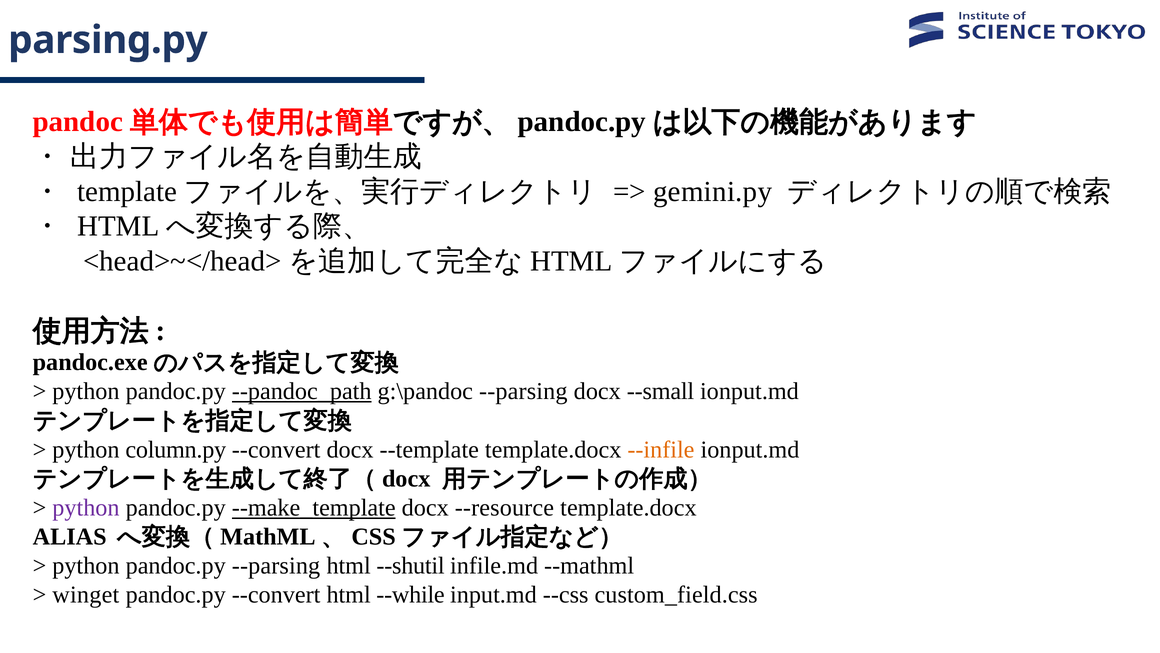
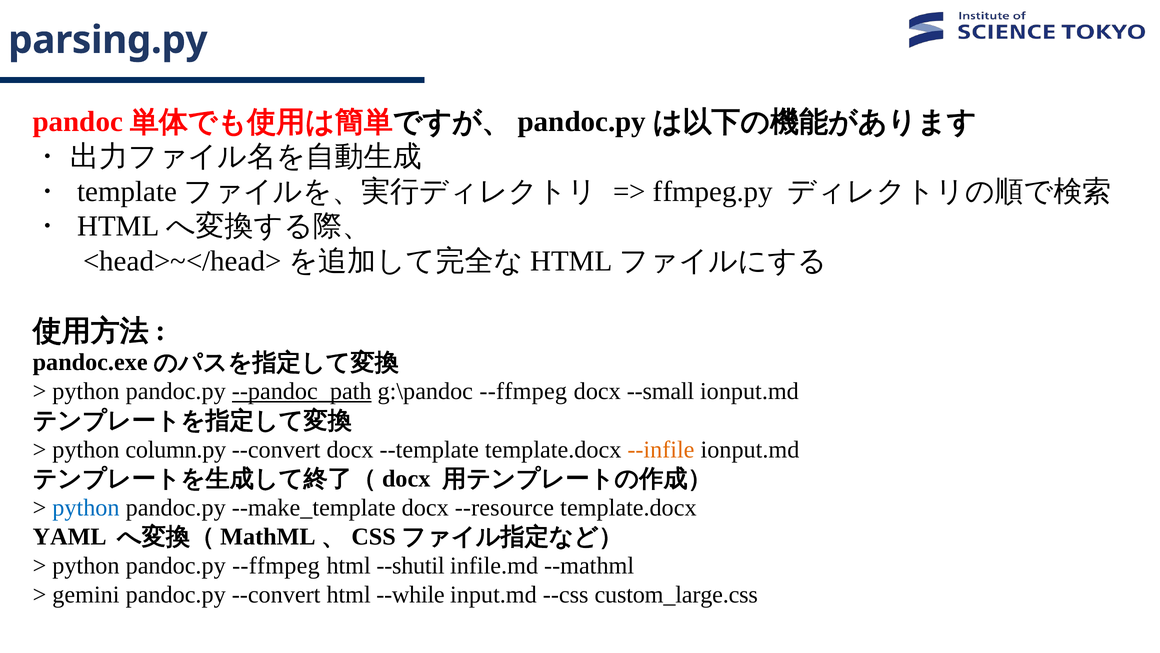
gemini.py: gemini.py -> ffmpeg.py
g:\pandoc --parsing: --parsing -> --ffmpeg
python at (86, 507) colour: purple -> blue
--make_template underline: present -> none
ALIAS: ALIAS -> YAML
pandoc.py --parsing: --parsing -> --ffmpeg
winget: winget -> gemini
custom_field.css: custom_field.css -> custom_large.css
